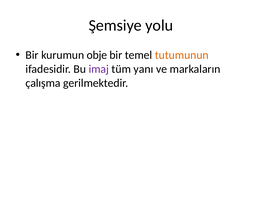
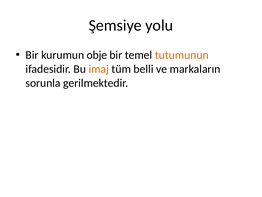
imaj colour: purple -> orange
yanı: yanı -> belli
çalışma: çalışma -> sorunla
